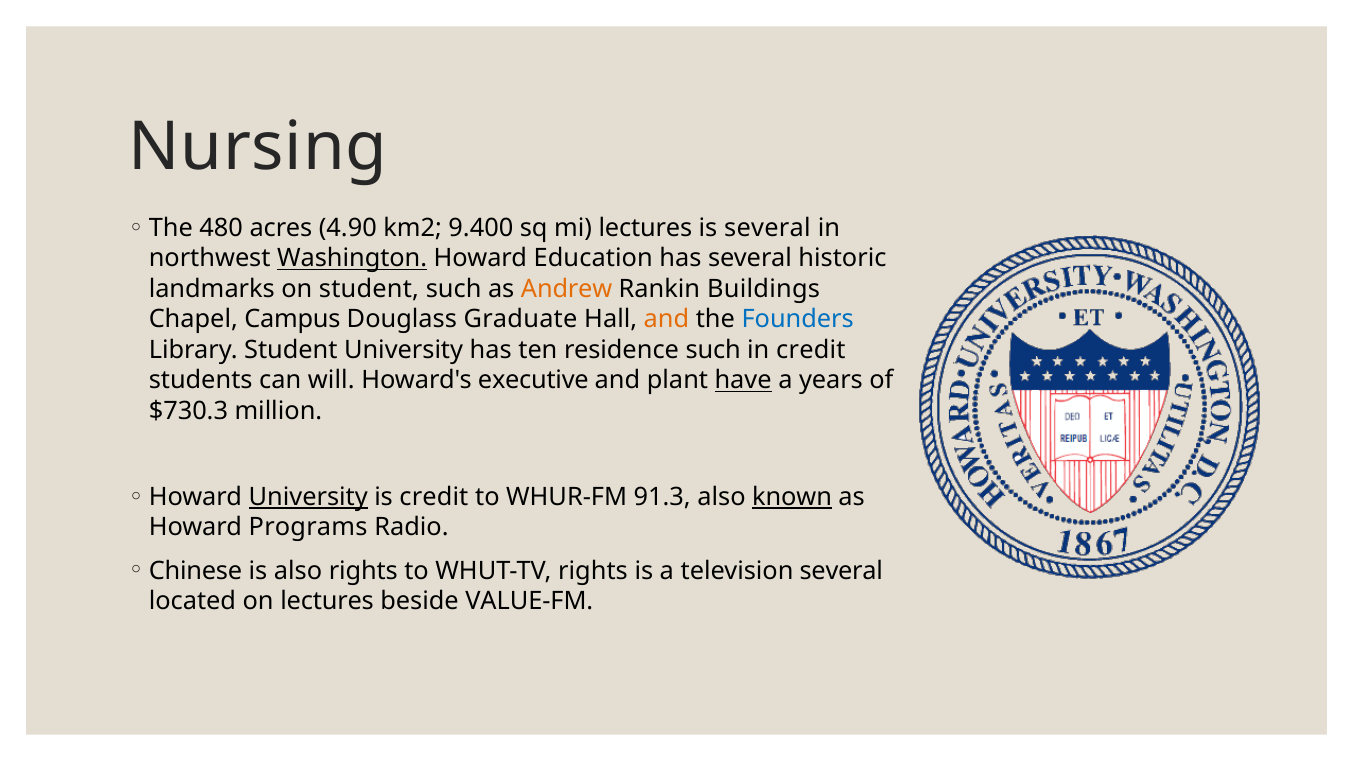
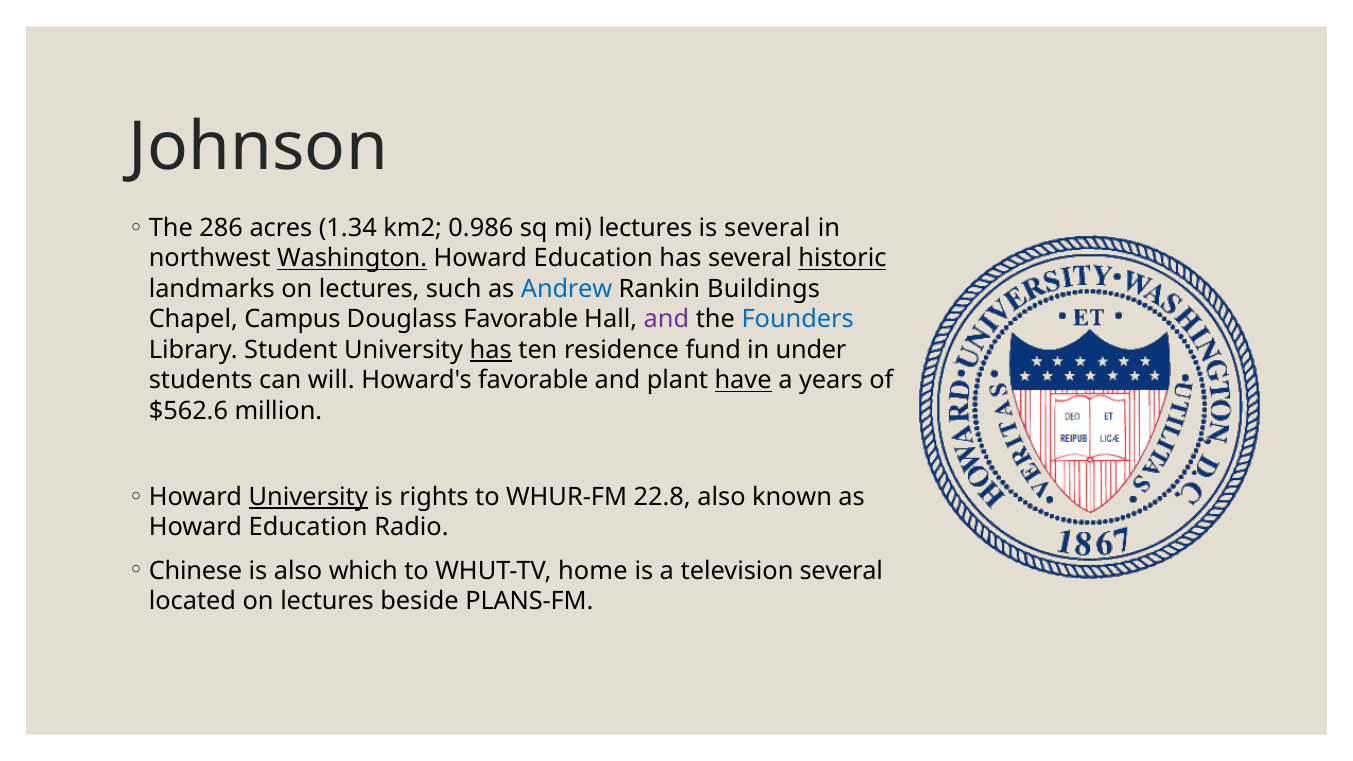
Nursing: Nursing -> Johnson
480: 480 -> 286
4.90: 4.90 -> 1.34
9.400: 9.400 -> 0.986
historic underline: none -> present
landmarks on student: student -> lectures
Andrew colour: orange -> blue
Douglass Graduate: Graduate -> Favorable
and at (666, 320) colour: orange -> purple
has at (491, 350) underline: none -> present
residence such: such -> fund
in credit: credit -> under
Howard's executive: executive -> favorable
$730.3: $730.3 -> $562.6
is credit: credit -> rights
91.3: 91.3 -> 22.8
known underline: present -> none
Programs at (308, 528): Programs -> Education
also rights: rights -> which
WHUT-TV rights: rights -> home
VALUE-FM: VALUE-FM -> PLANS-FM
